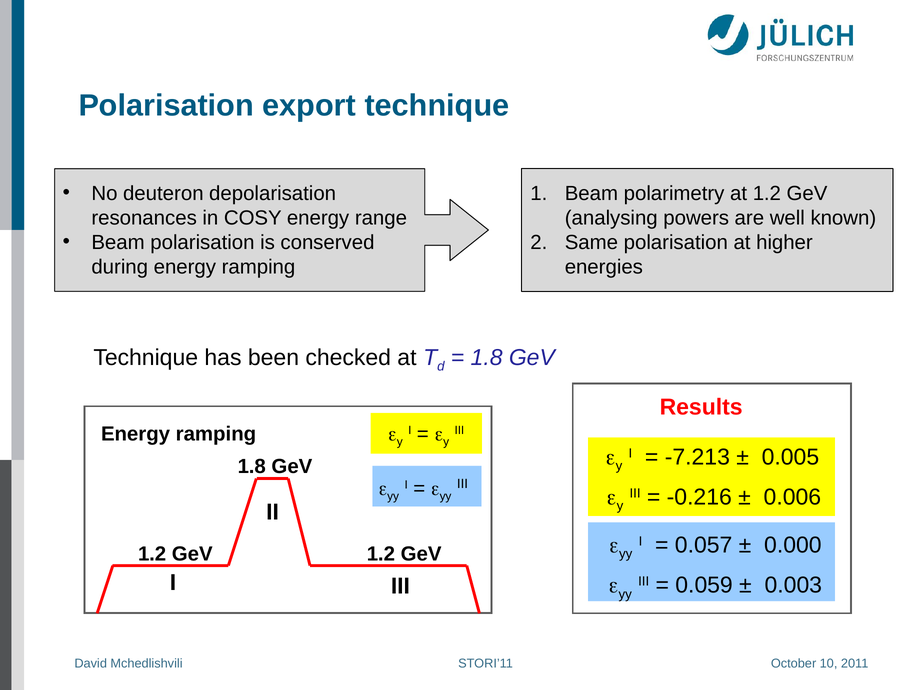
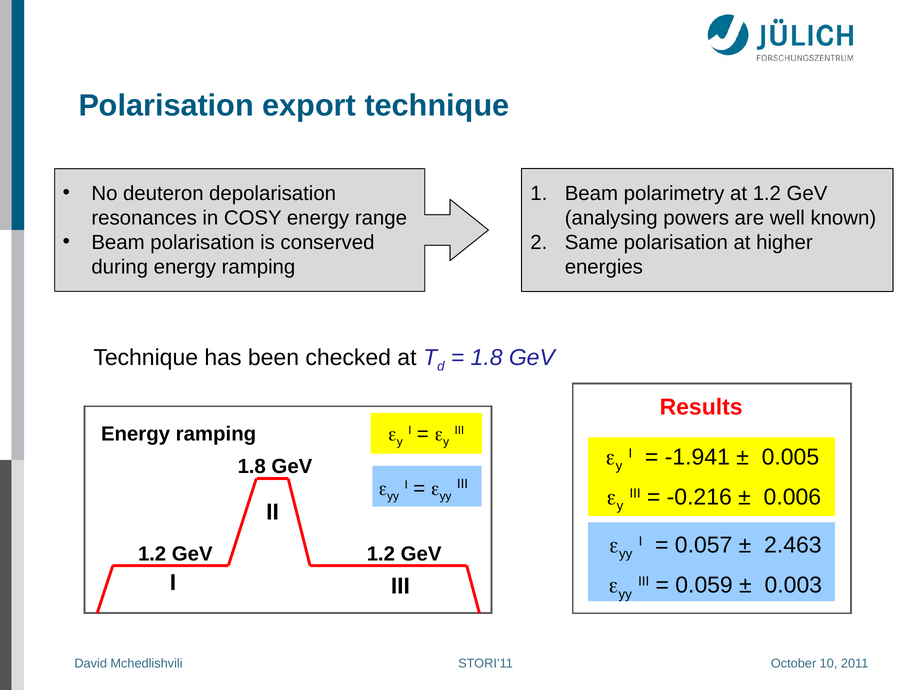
-7.213: -7.213 -> -1.941
0.000: 0.000 -> 2.463
